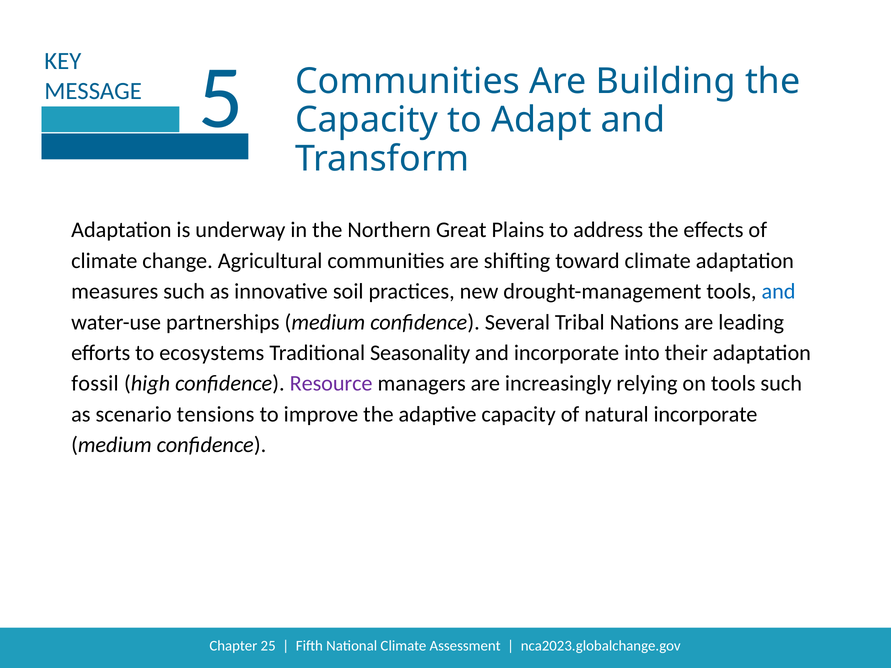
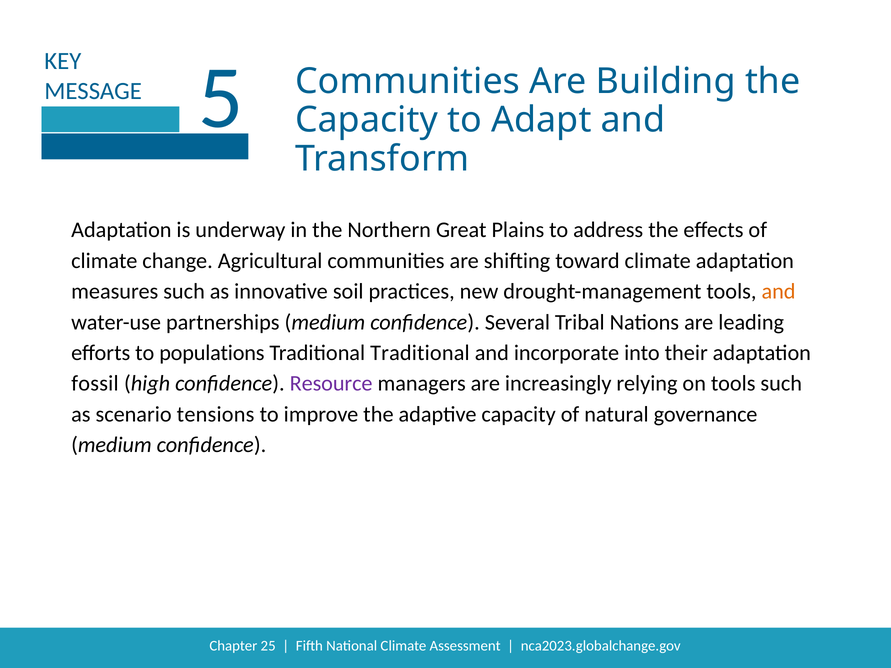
and at (779, 292) colour: blue -> orange
ecosystems: ecosystems -> populations
Traditional Seasonality: Seasonality -> Traditional
natural incorporate: incorporate -> governance
